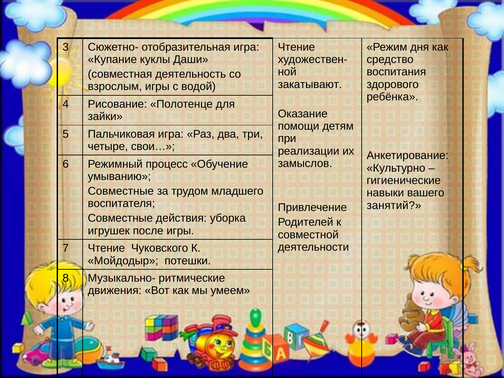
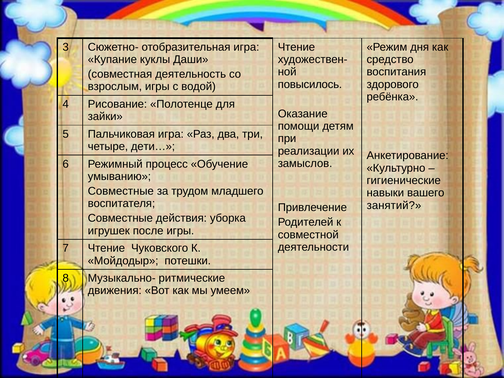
закатывают: закатывают -> повысилось
свои…: свои… -> дети…
